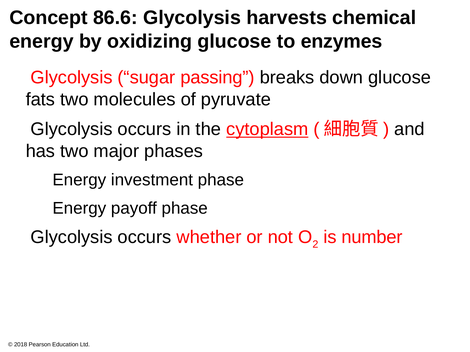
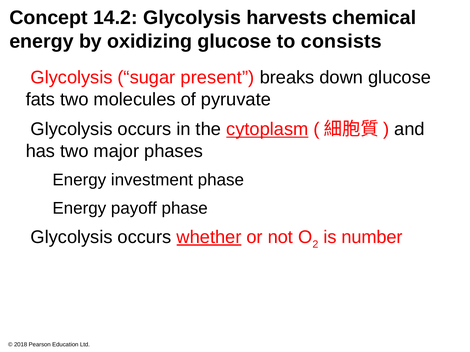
86.6: 86.6 -> 14.2
enzymes: enzymes -> consists
passing: passing -> present
whether underline: none -> present
